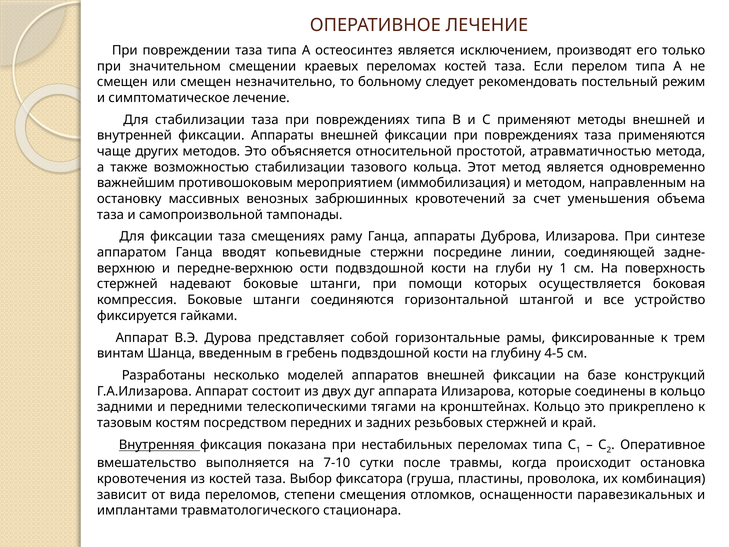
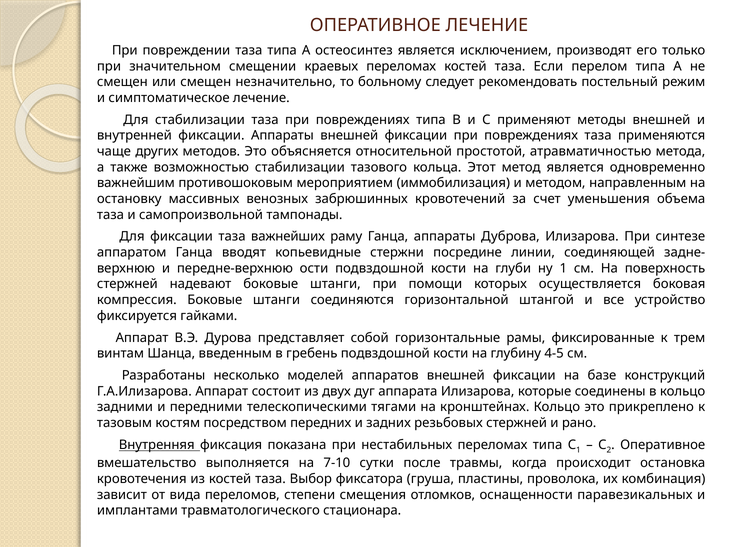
смещениях: смещениях -> важнейших
край: край -> рано
